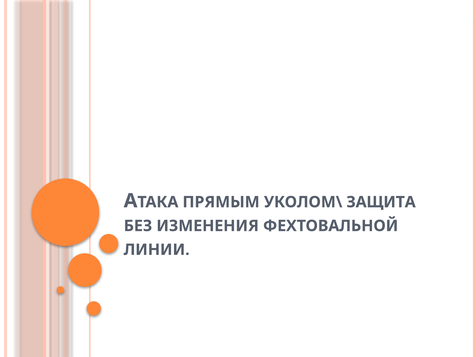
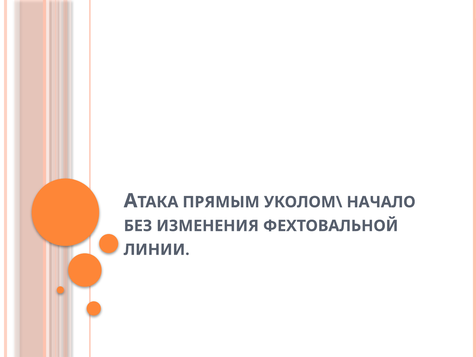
ЗАЩИТА: ЗАЩИТА -> НАЧАЛО
